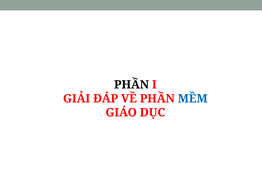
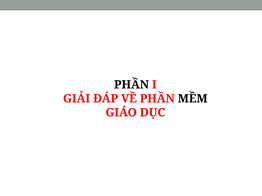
MỀM colour: blue -> black
